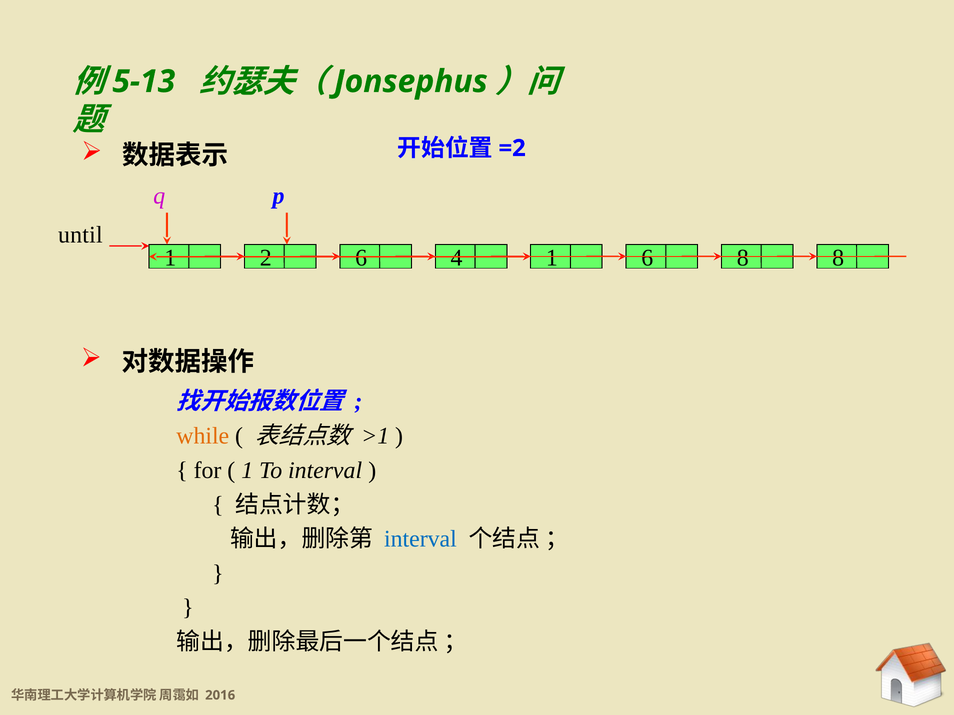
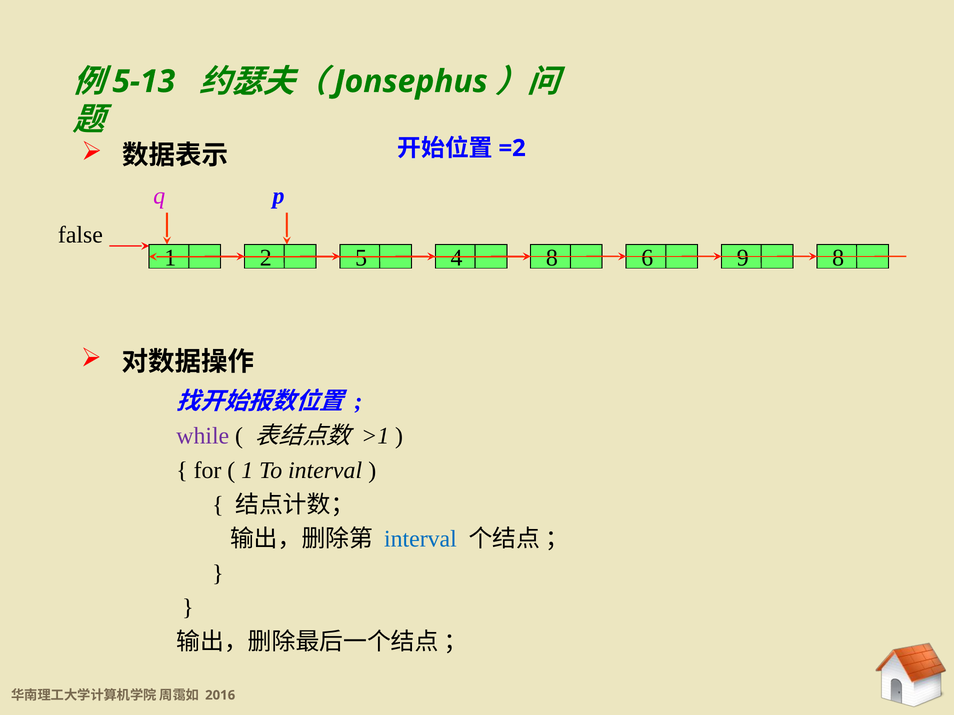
until: until -> false
2 6: 6 -> 5
4 1: 1 -> 8
6 8: 8 -> 9
while colour: orange -> purple
